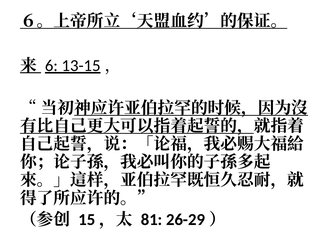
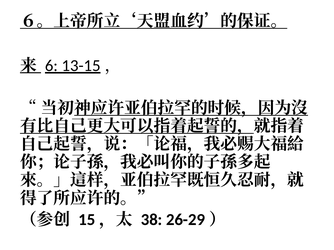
81: 81 -> 38
